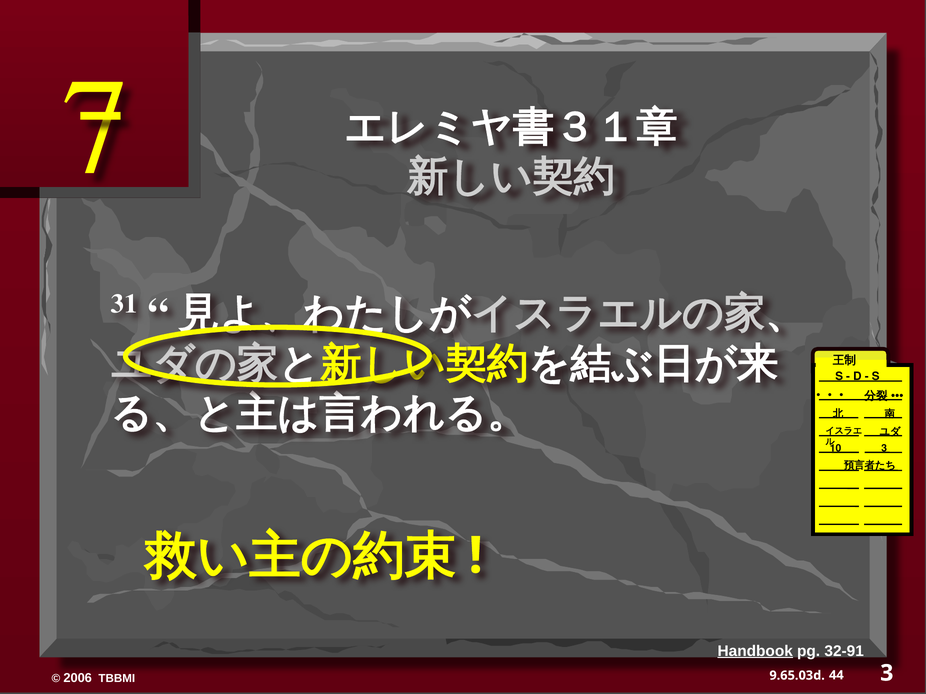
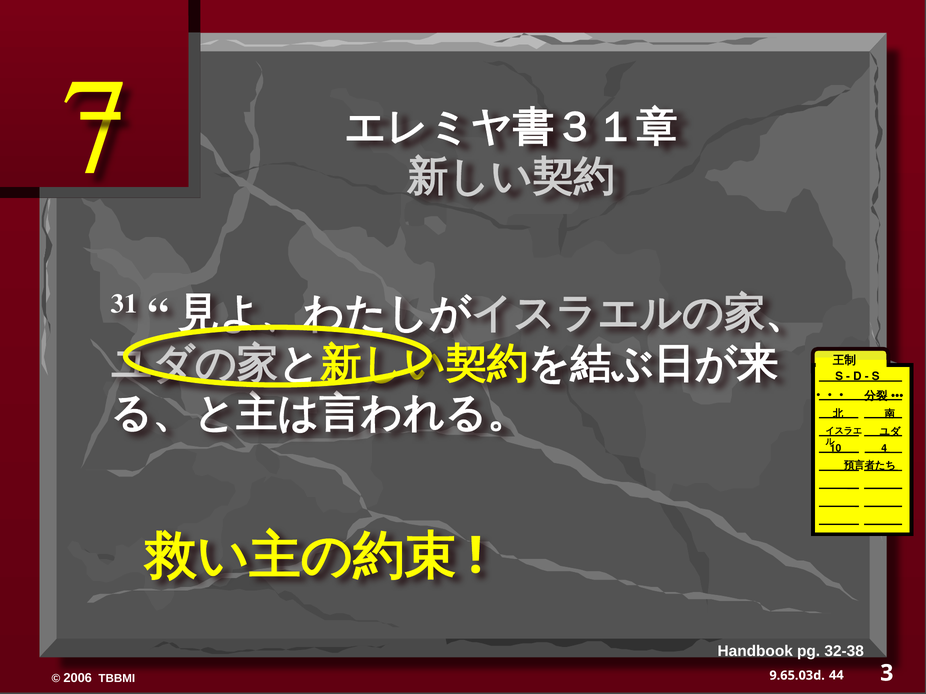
10 3: 3 -> 4
Handbook underline: present -> none
32-91: 32-91 -> 32-38
